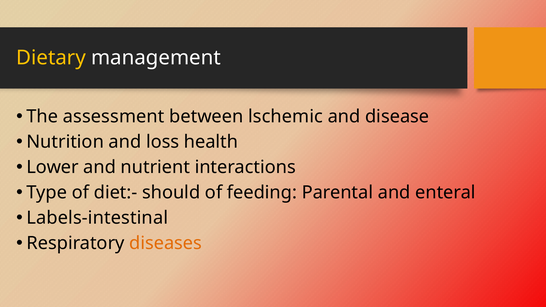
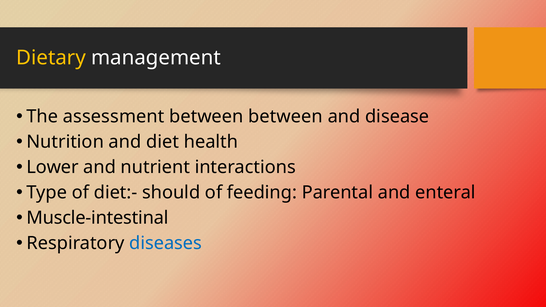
between lschemic: lschemic -> between
loss: loss -> diet
Labels-intestinal: Labels-intestinal -> Muscle-intestinal
diseases colour: orange -> blue
